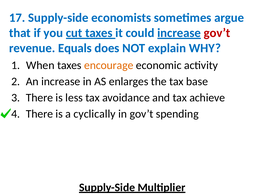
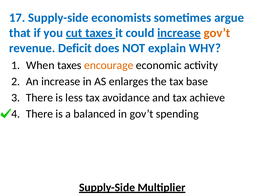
gov’t at (217, 33) colour: red -> orange
Equals: Equals -> Deficit
cyclically: cyclically -> balanced
